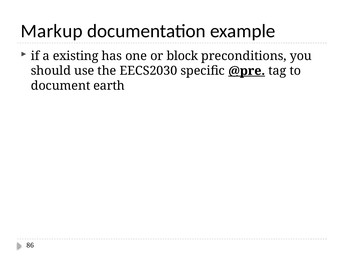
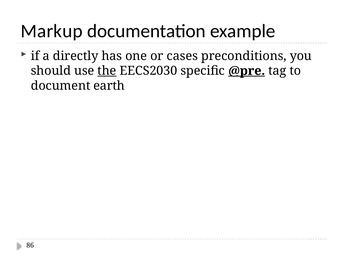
existing: existing -> directly
block: block -> cases
the underline: none -> present
